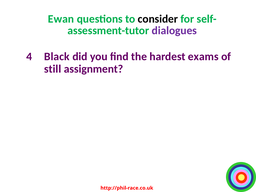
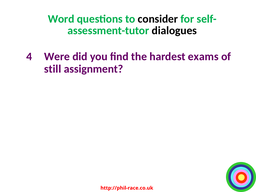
Ewan: Ewan -> Word
dialogues colour: purple -> black
Black: Black -> Were
